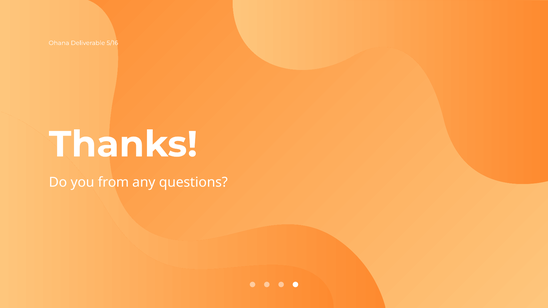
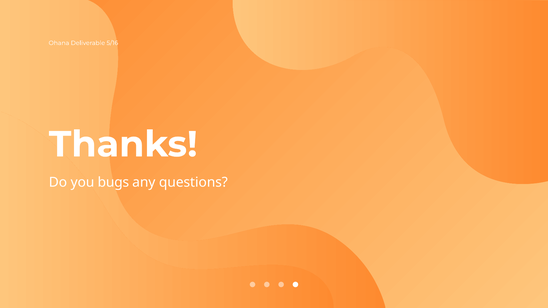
from: from -> bugs
